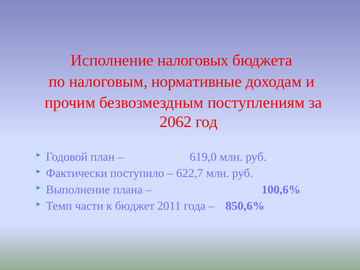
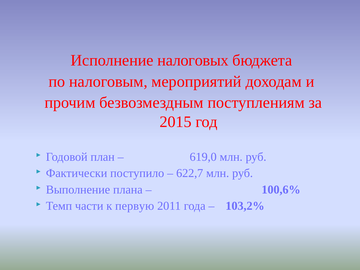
нормативные: нормативные -> мероприятий
2062: 2062 -> 2015
бюджет: бюджет -> первую
850,6%: 850,6% -> 103,2%
